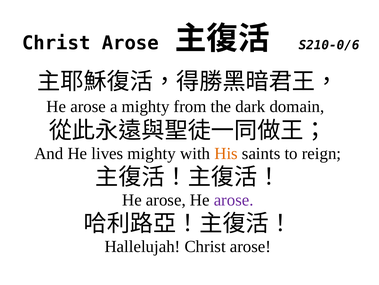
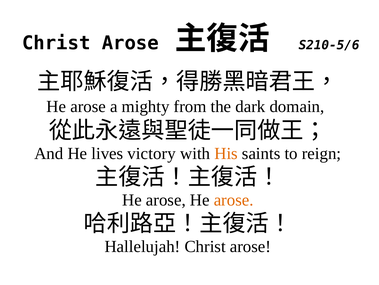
S210-0/6: S210-0/6 -> S210-5/6
lives mighty: mighty -> victory
arose at (234, 200) colour: purple -> orange
